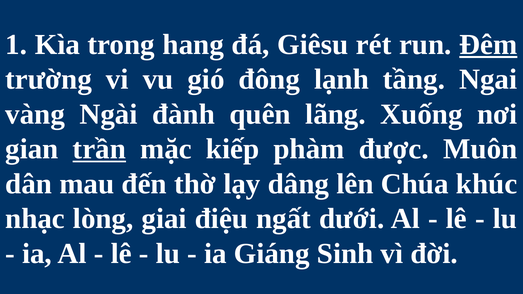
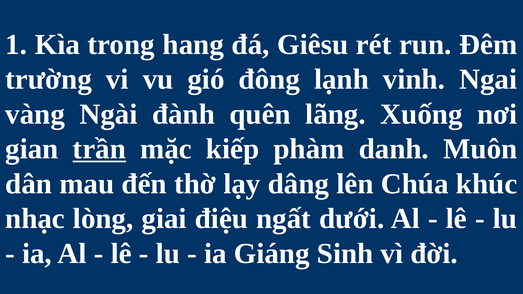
Đêm underline: present -> none
tầng: tầng -> vinh
được: được -> danh
